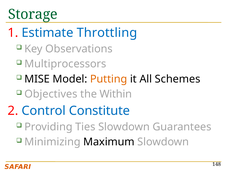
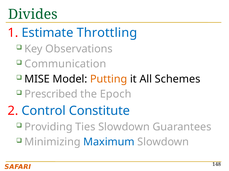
Storage: Storage -> Divides
Multiprocessors: Multiprocessors -> Communication
Objectives: Objectives -> Prescribed
Within: Within -> Epoch
Maximum colour: black -> blue
